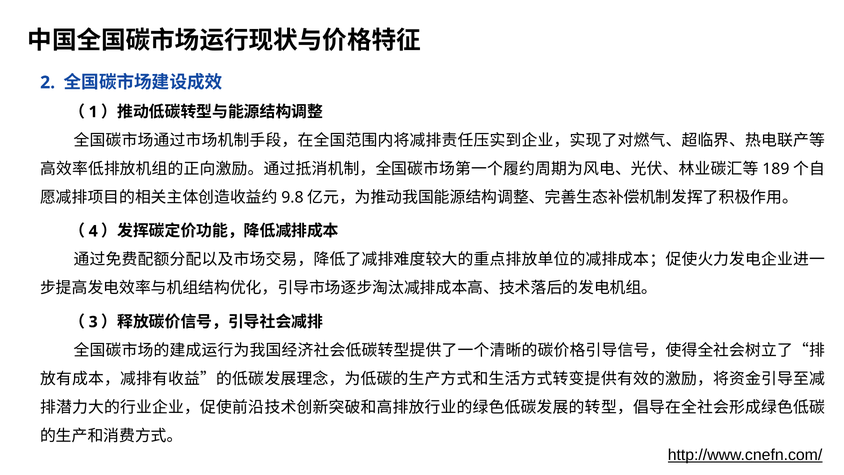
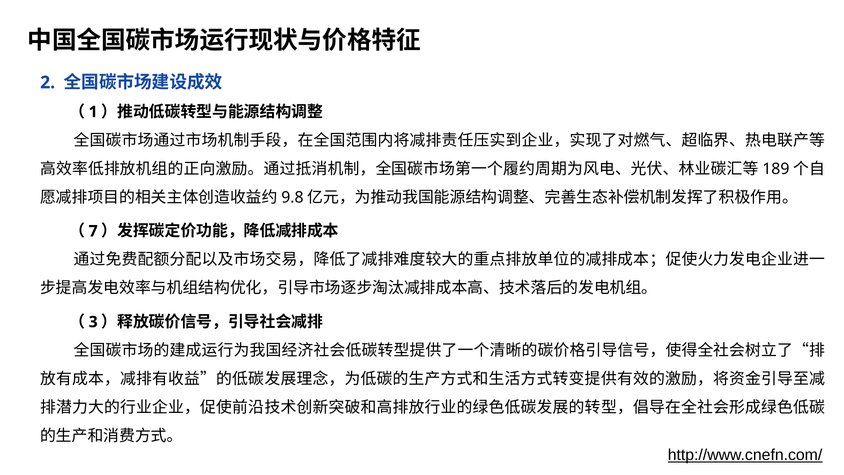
4: 4 -> 7
